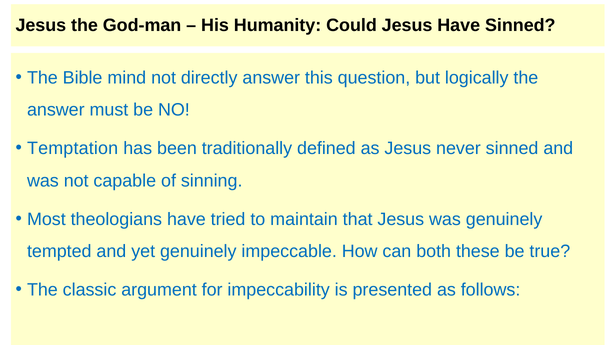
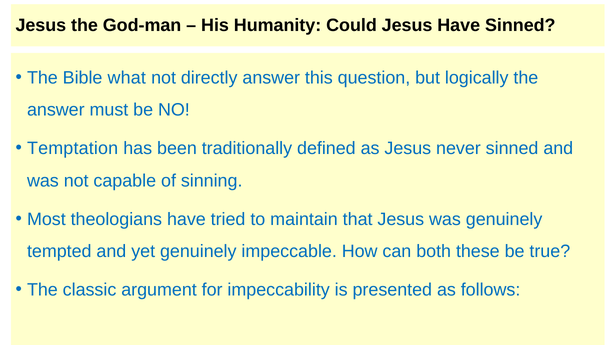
mind: mind -> what
